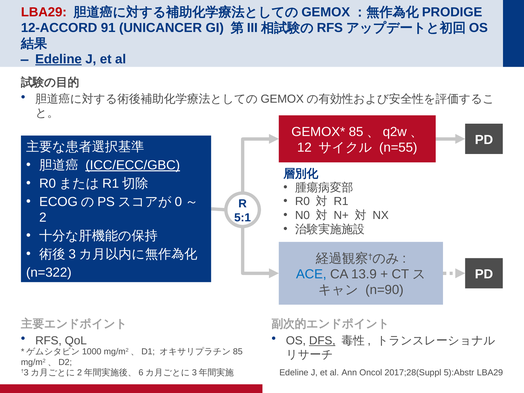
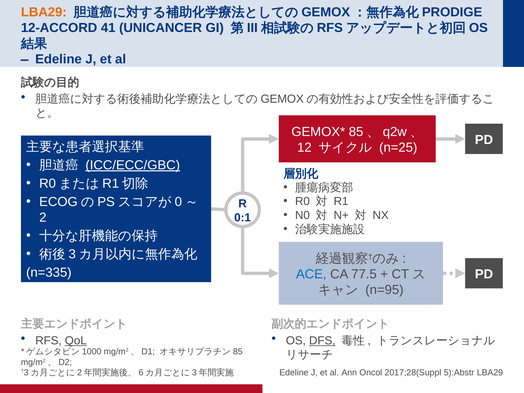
LBA29 at (44, 12) colour: red -> orange
91: 91 -> 41
Edeline at (59, 59) underline: present -> none
n=55: n=55 -> n=25
5:1: 5:1 -> 0:1
n=322: n=322 -> n=335
13.9: 13.9 -> 77.5
n=90: n=90 -> n=95
QoL underline: none -> present
